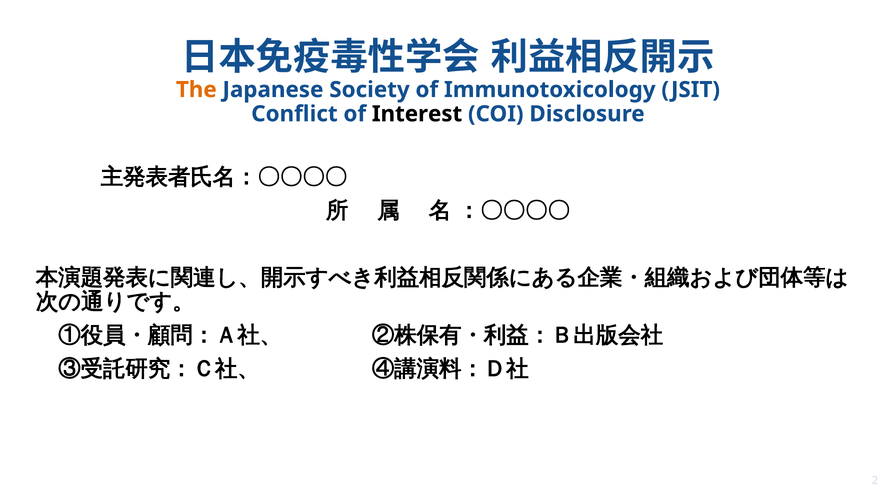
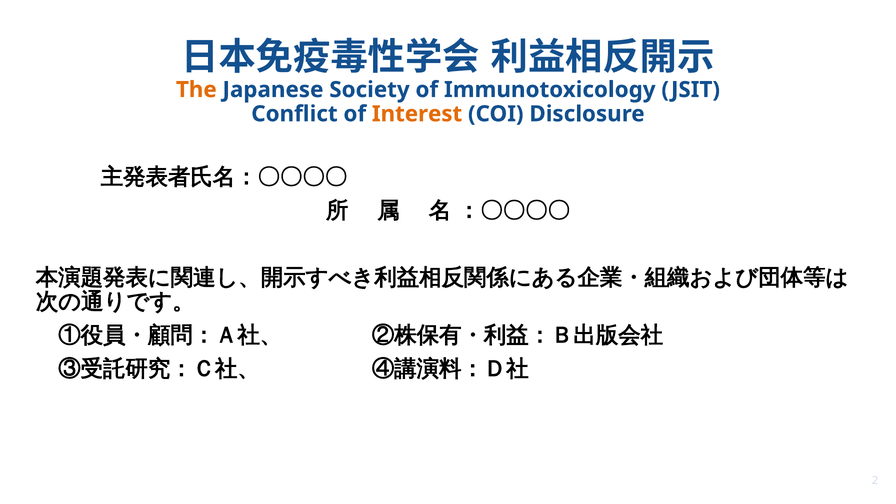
Interest colour: black -> orange
